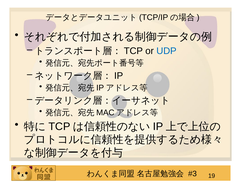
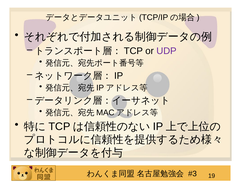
UDP colour: blue -> purple
